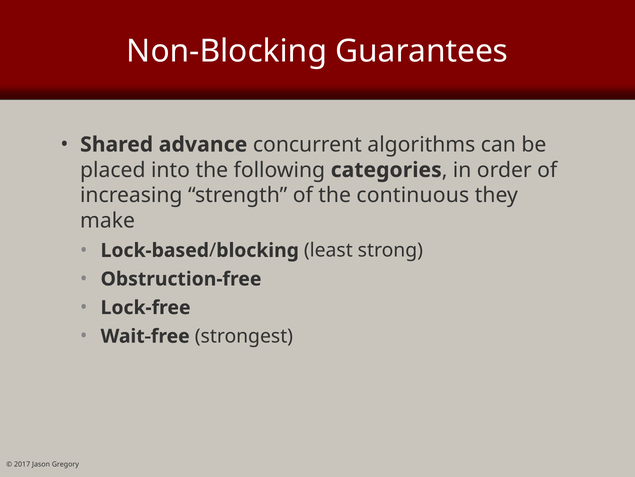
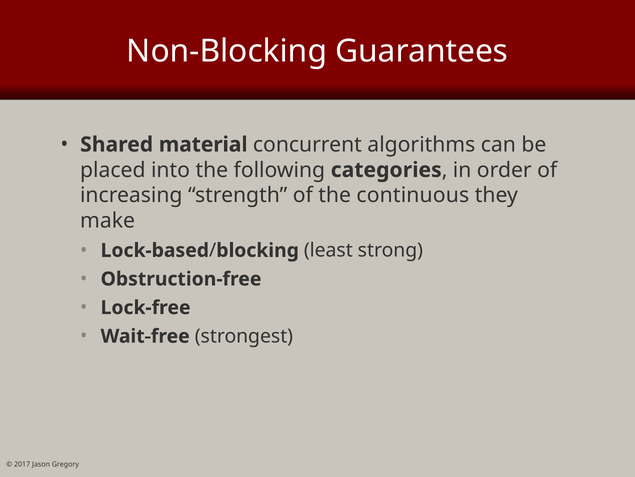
advance: advance -> material
